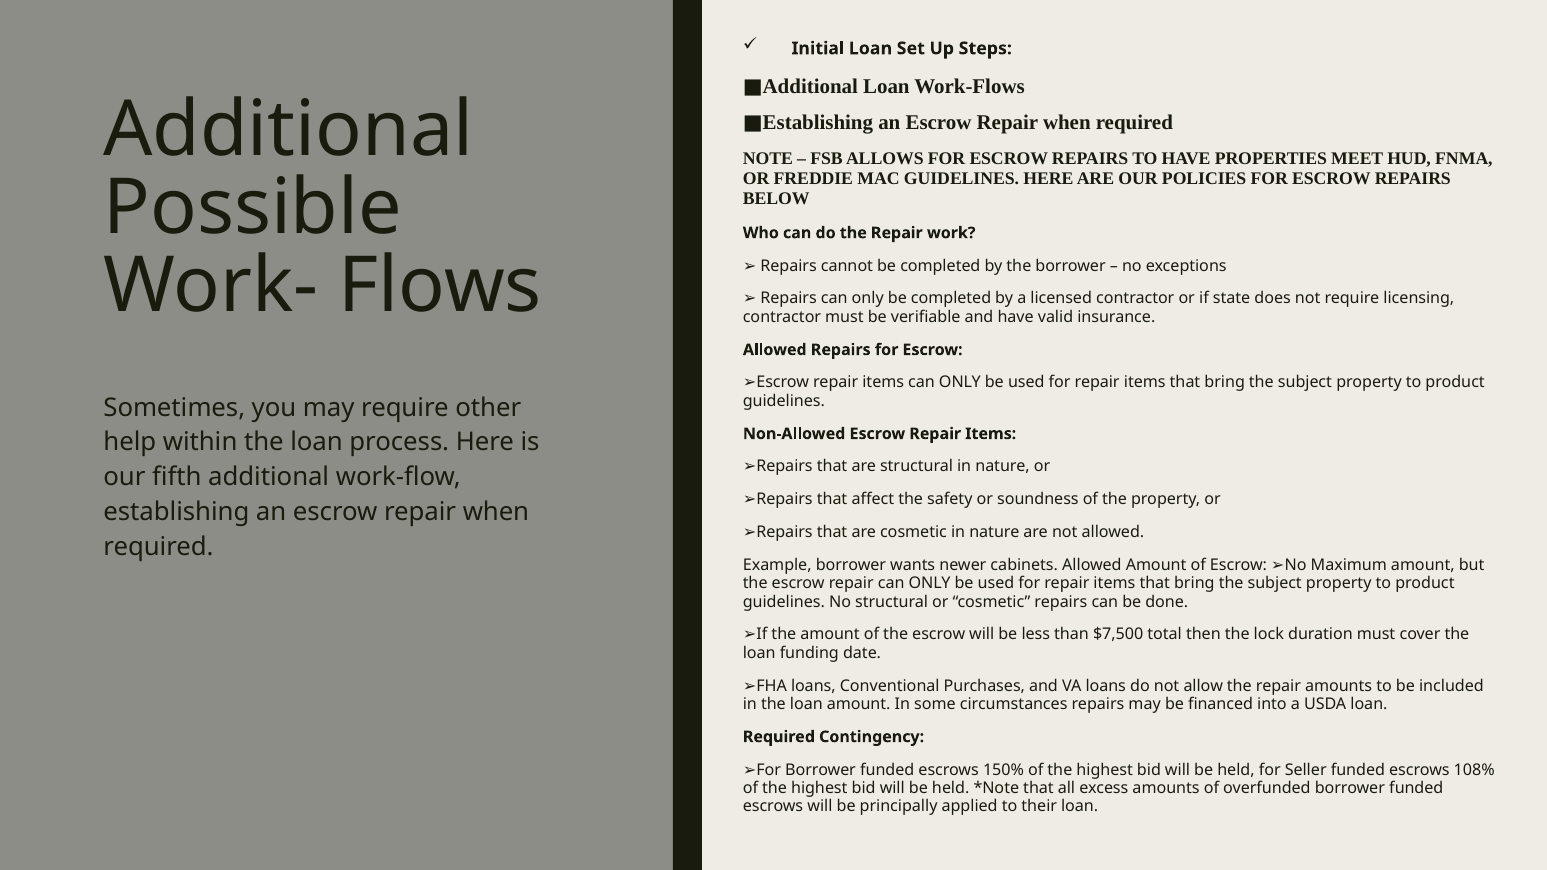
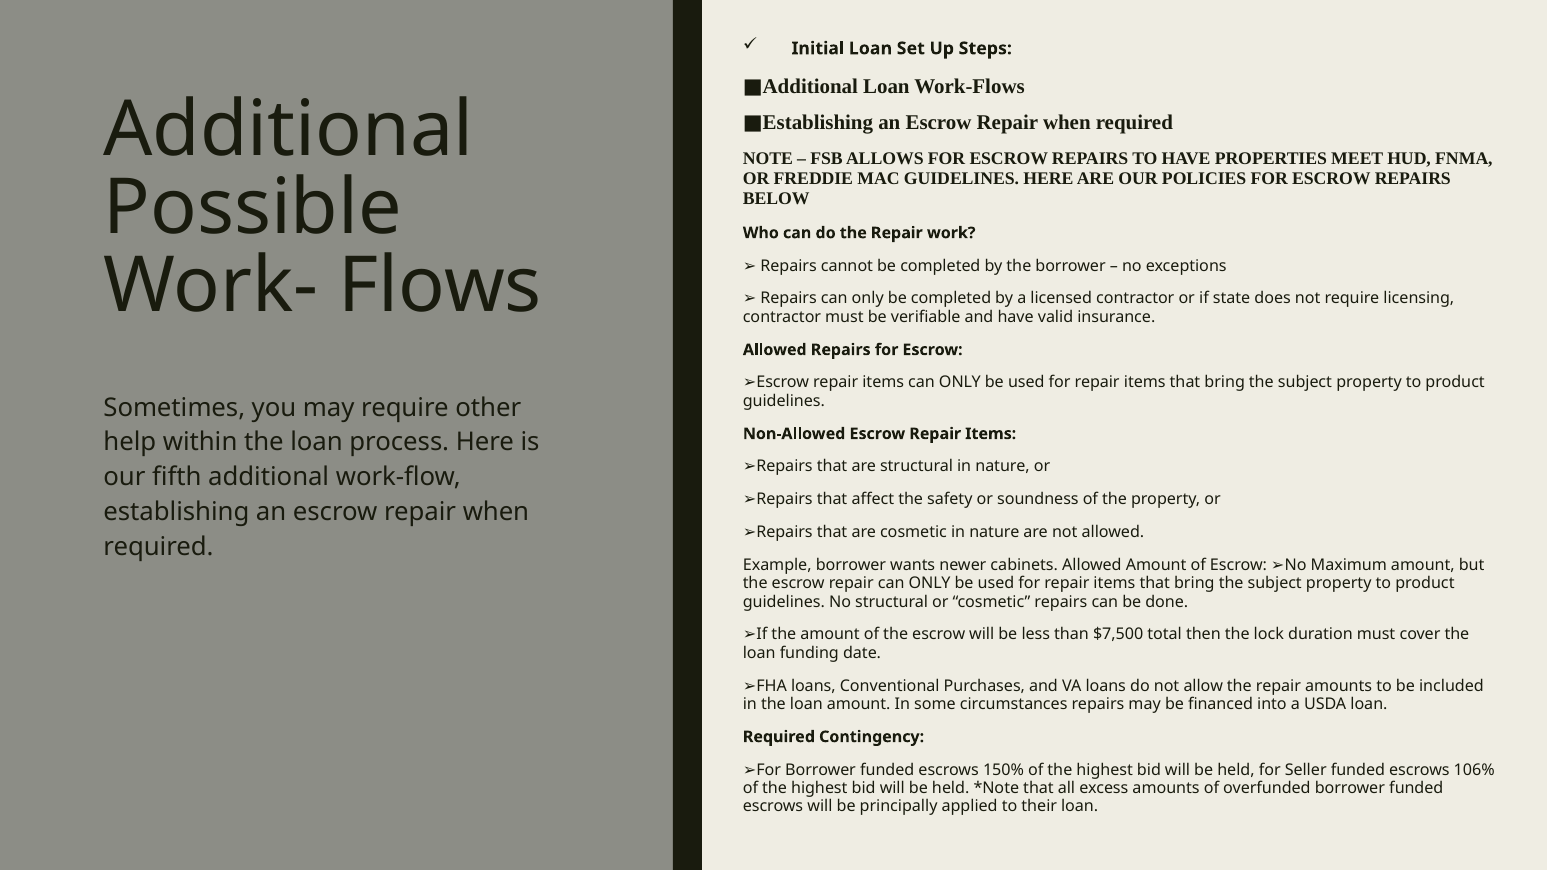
108%: 108% -> 106%
